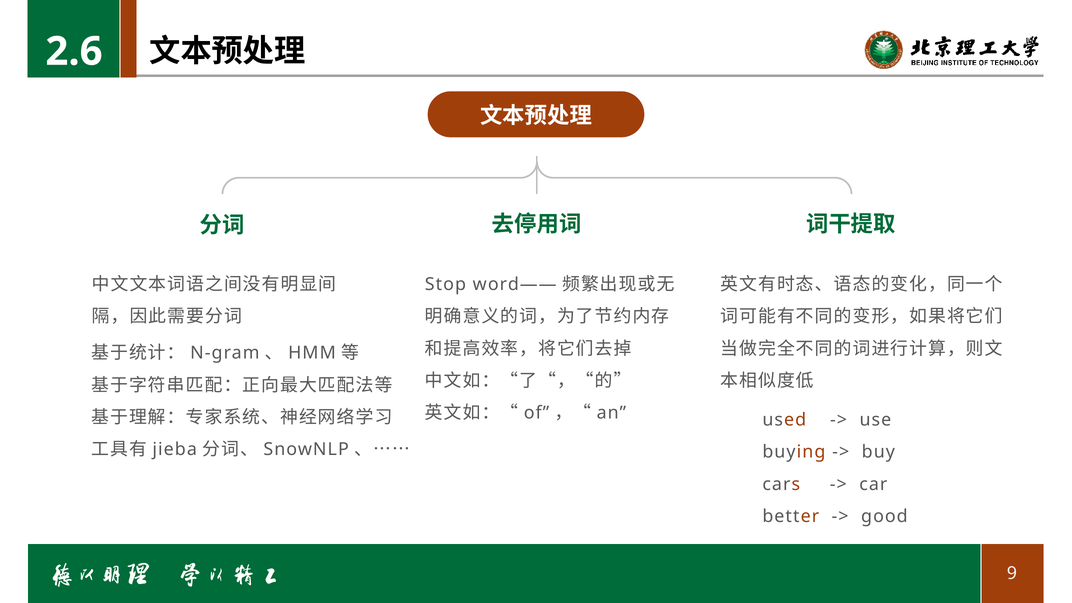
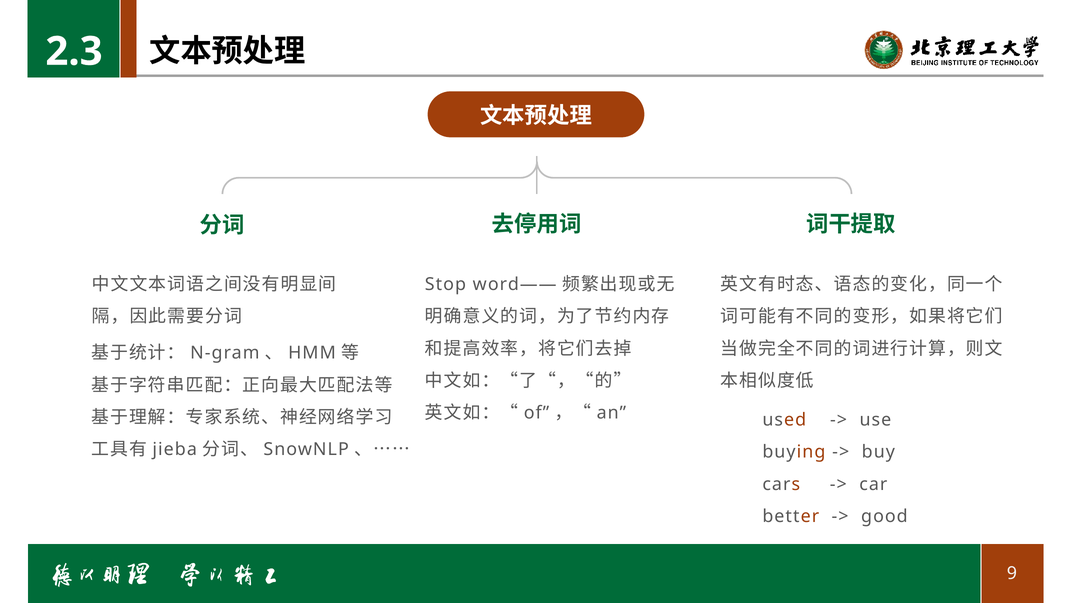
2.6: 2.6 -> 2.3
